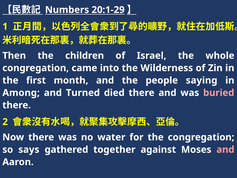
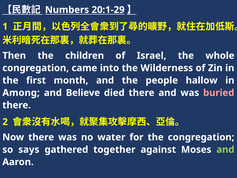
saying: saying -> hallow
Turned: Turned -> Believe
and at (225, 149) colour: pink -> light green
